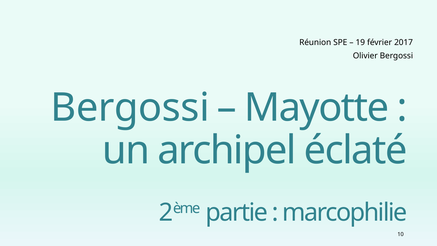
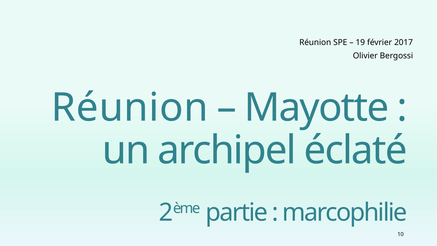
Bergossi at (130, 108): Bergossi -> Réunion
